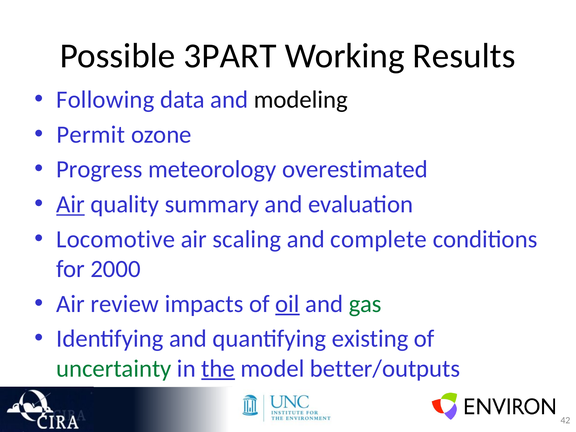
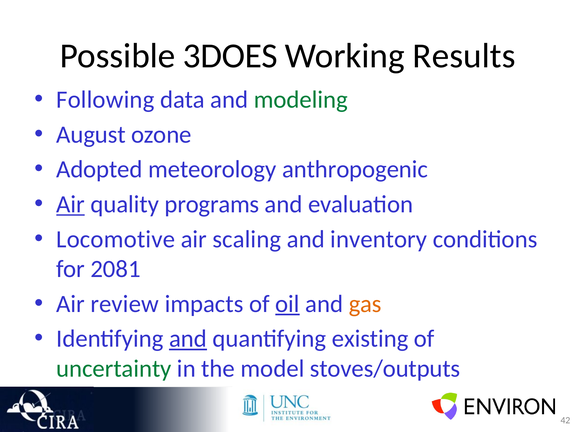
3PART: 3PART -> 3DOES
modeling colour: black -> green
Permit: Permit -> August
Progress: Progress -> Adopted
overestimated: overestimated -> anthropogenic
summary: summary -> programs
complete: complete -> inventory
2000: 2000 -> 2081
gas colour: green -> orange
and at (188, 339) underline: none -> present
the underline: present -> none
better/outputs: better/outputs -> stoves/outputs
